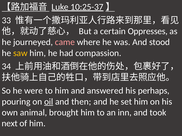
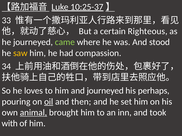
Oppresses: Oppresses -> Righteous
came colour: pink -> light green
were: were -> loves
and answered: answered -> journeyed
animal underline: none -> present
next: next -> with
